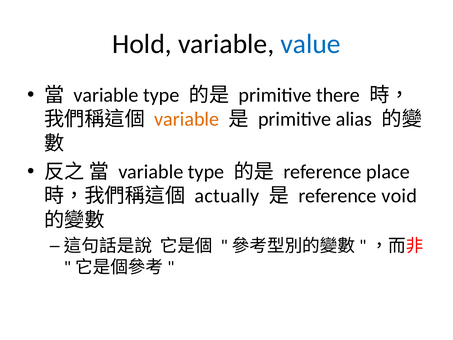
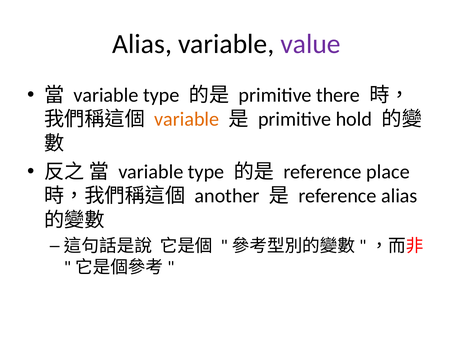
Hold at (142, 44): Hold -> Alias
value colour: blue -> purple
alias: alias -> hold
actually: actually -> another
reference void: void -> alias
